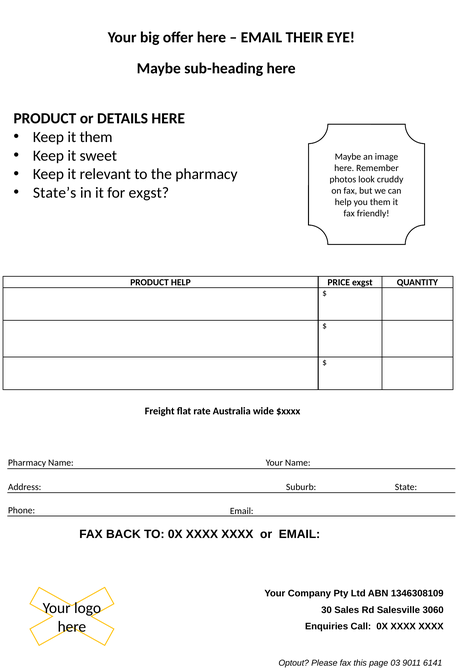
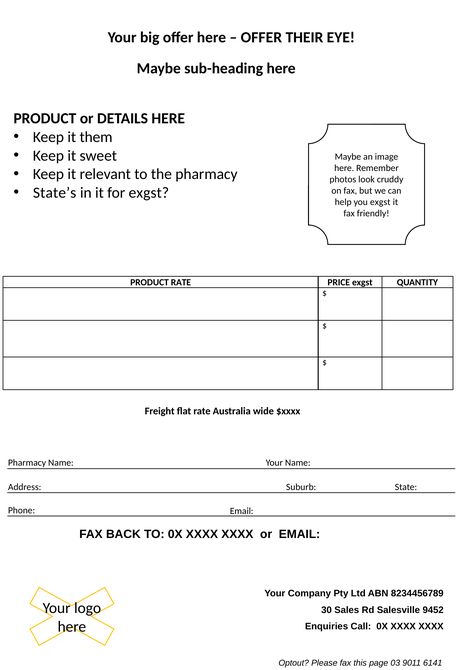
EMAIL at (261, 37): EMAIL -> OFFER
you them: them -> exgst
PRODUCT HELP: HELP -> RATE
1346308109: 1346308109 -> 8234456789
3060: 3060 -> 9452
